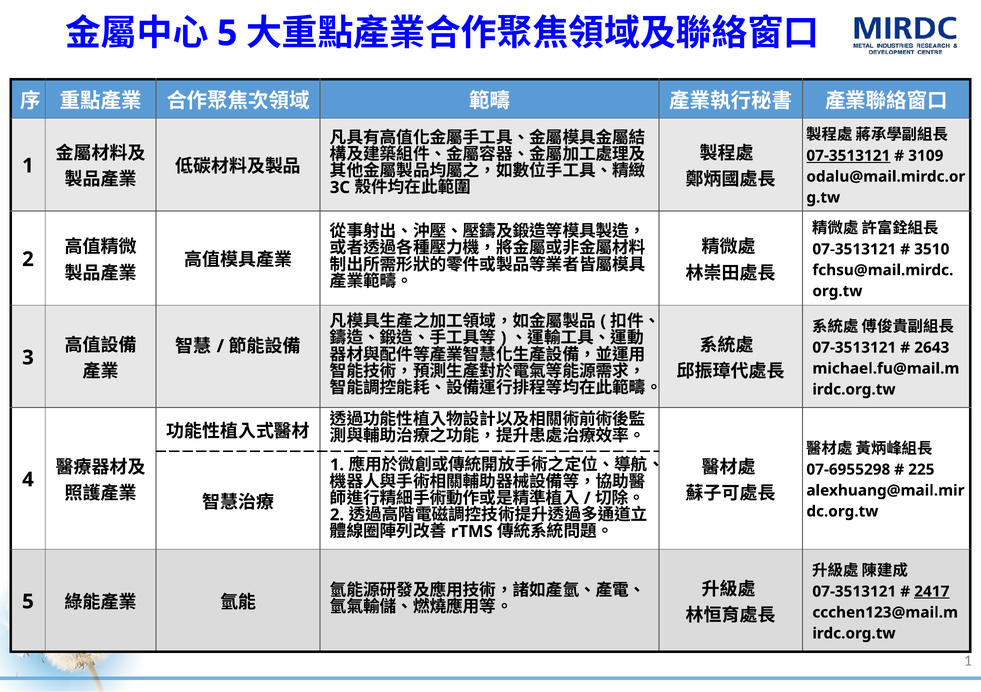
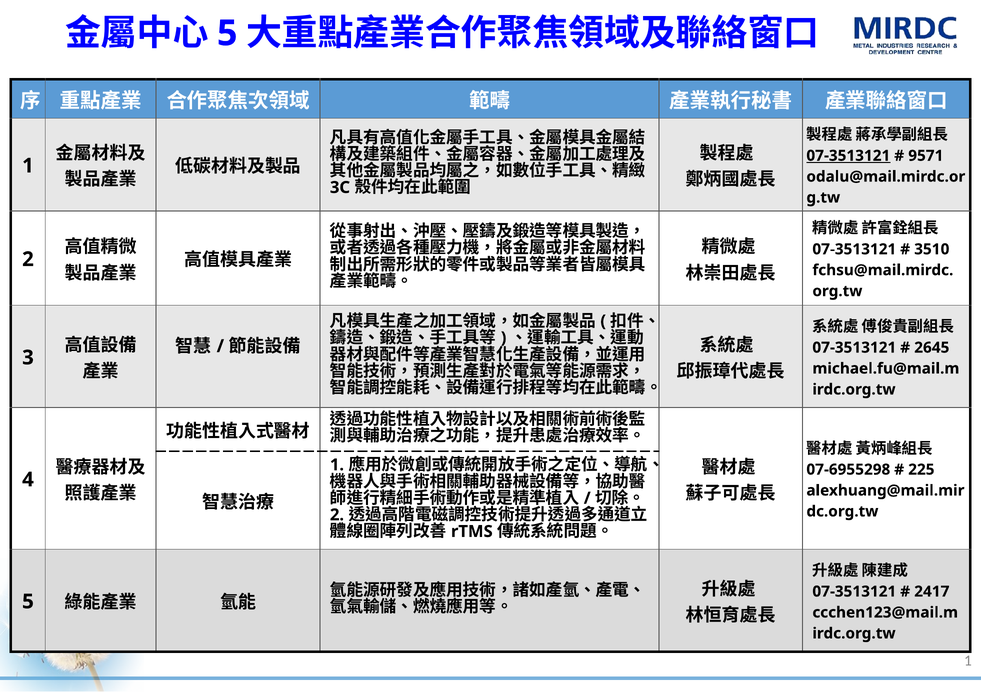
3109: 3109 -> 9571
2643: 2643 -> 2645
2417 underline: present -> none
